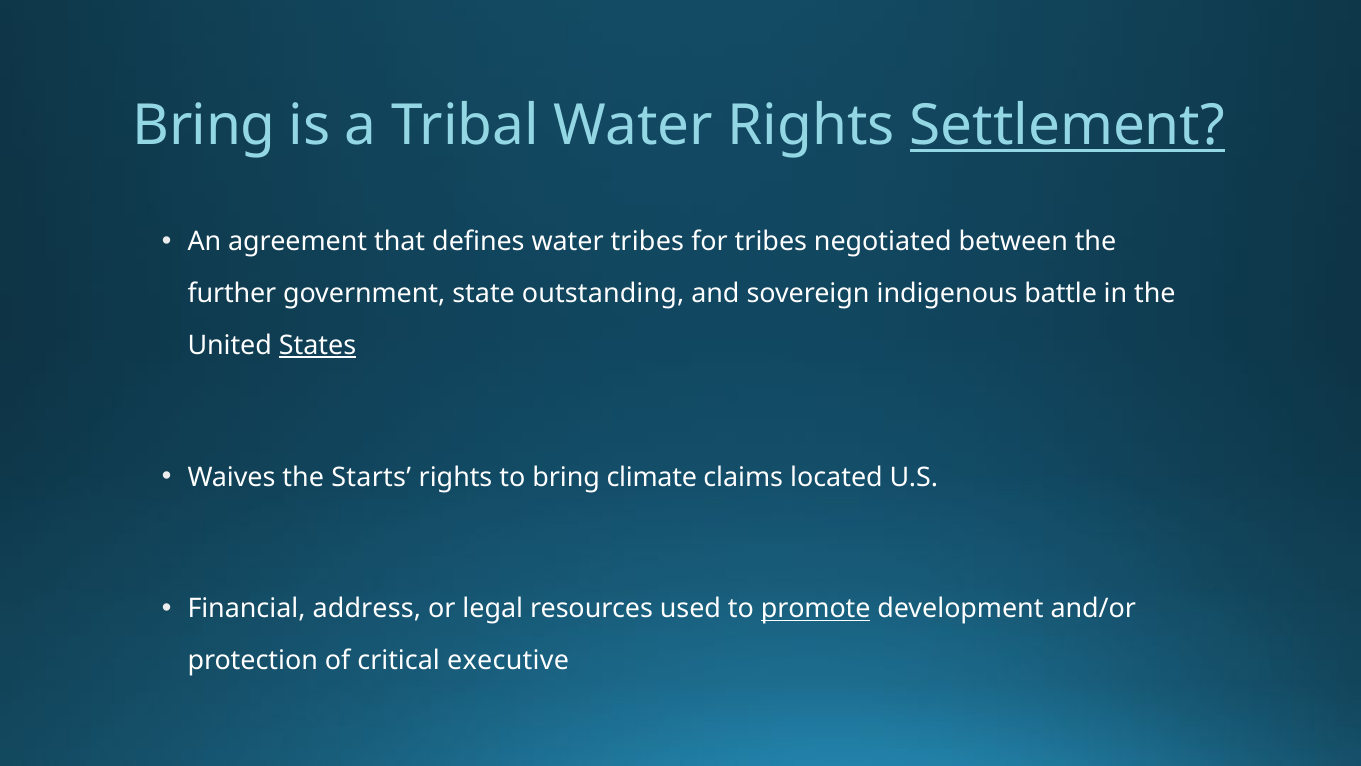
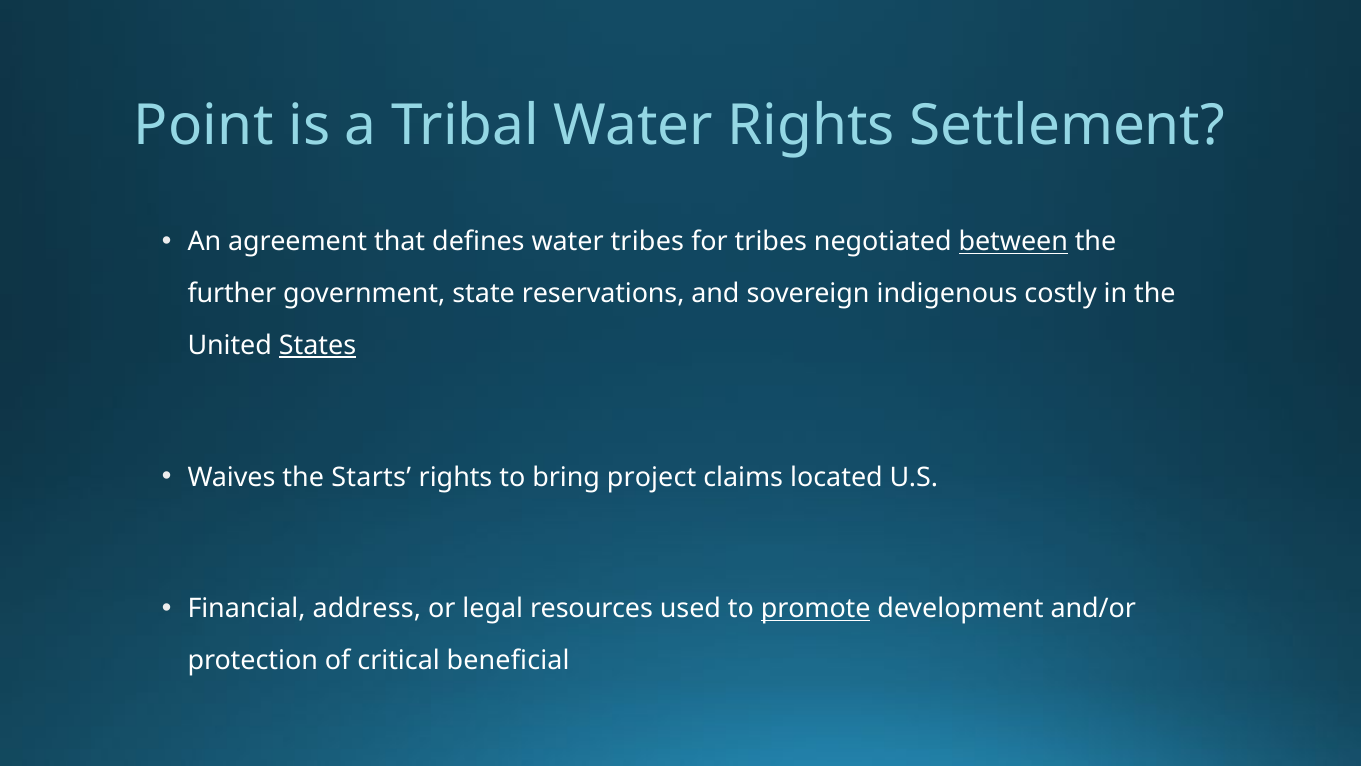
Bring at (204, 126): Bring -> Point
Settlement underline: present -> none
between underline: none -> present
outstanding: outstanding -> reservations
battle: battle -> costly
climate: climate -> project
executive: executive -> beneficial
